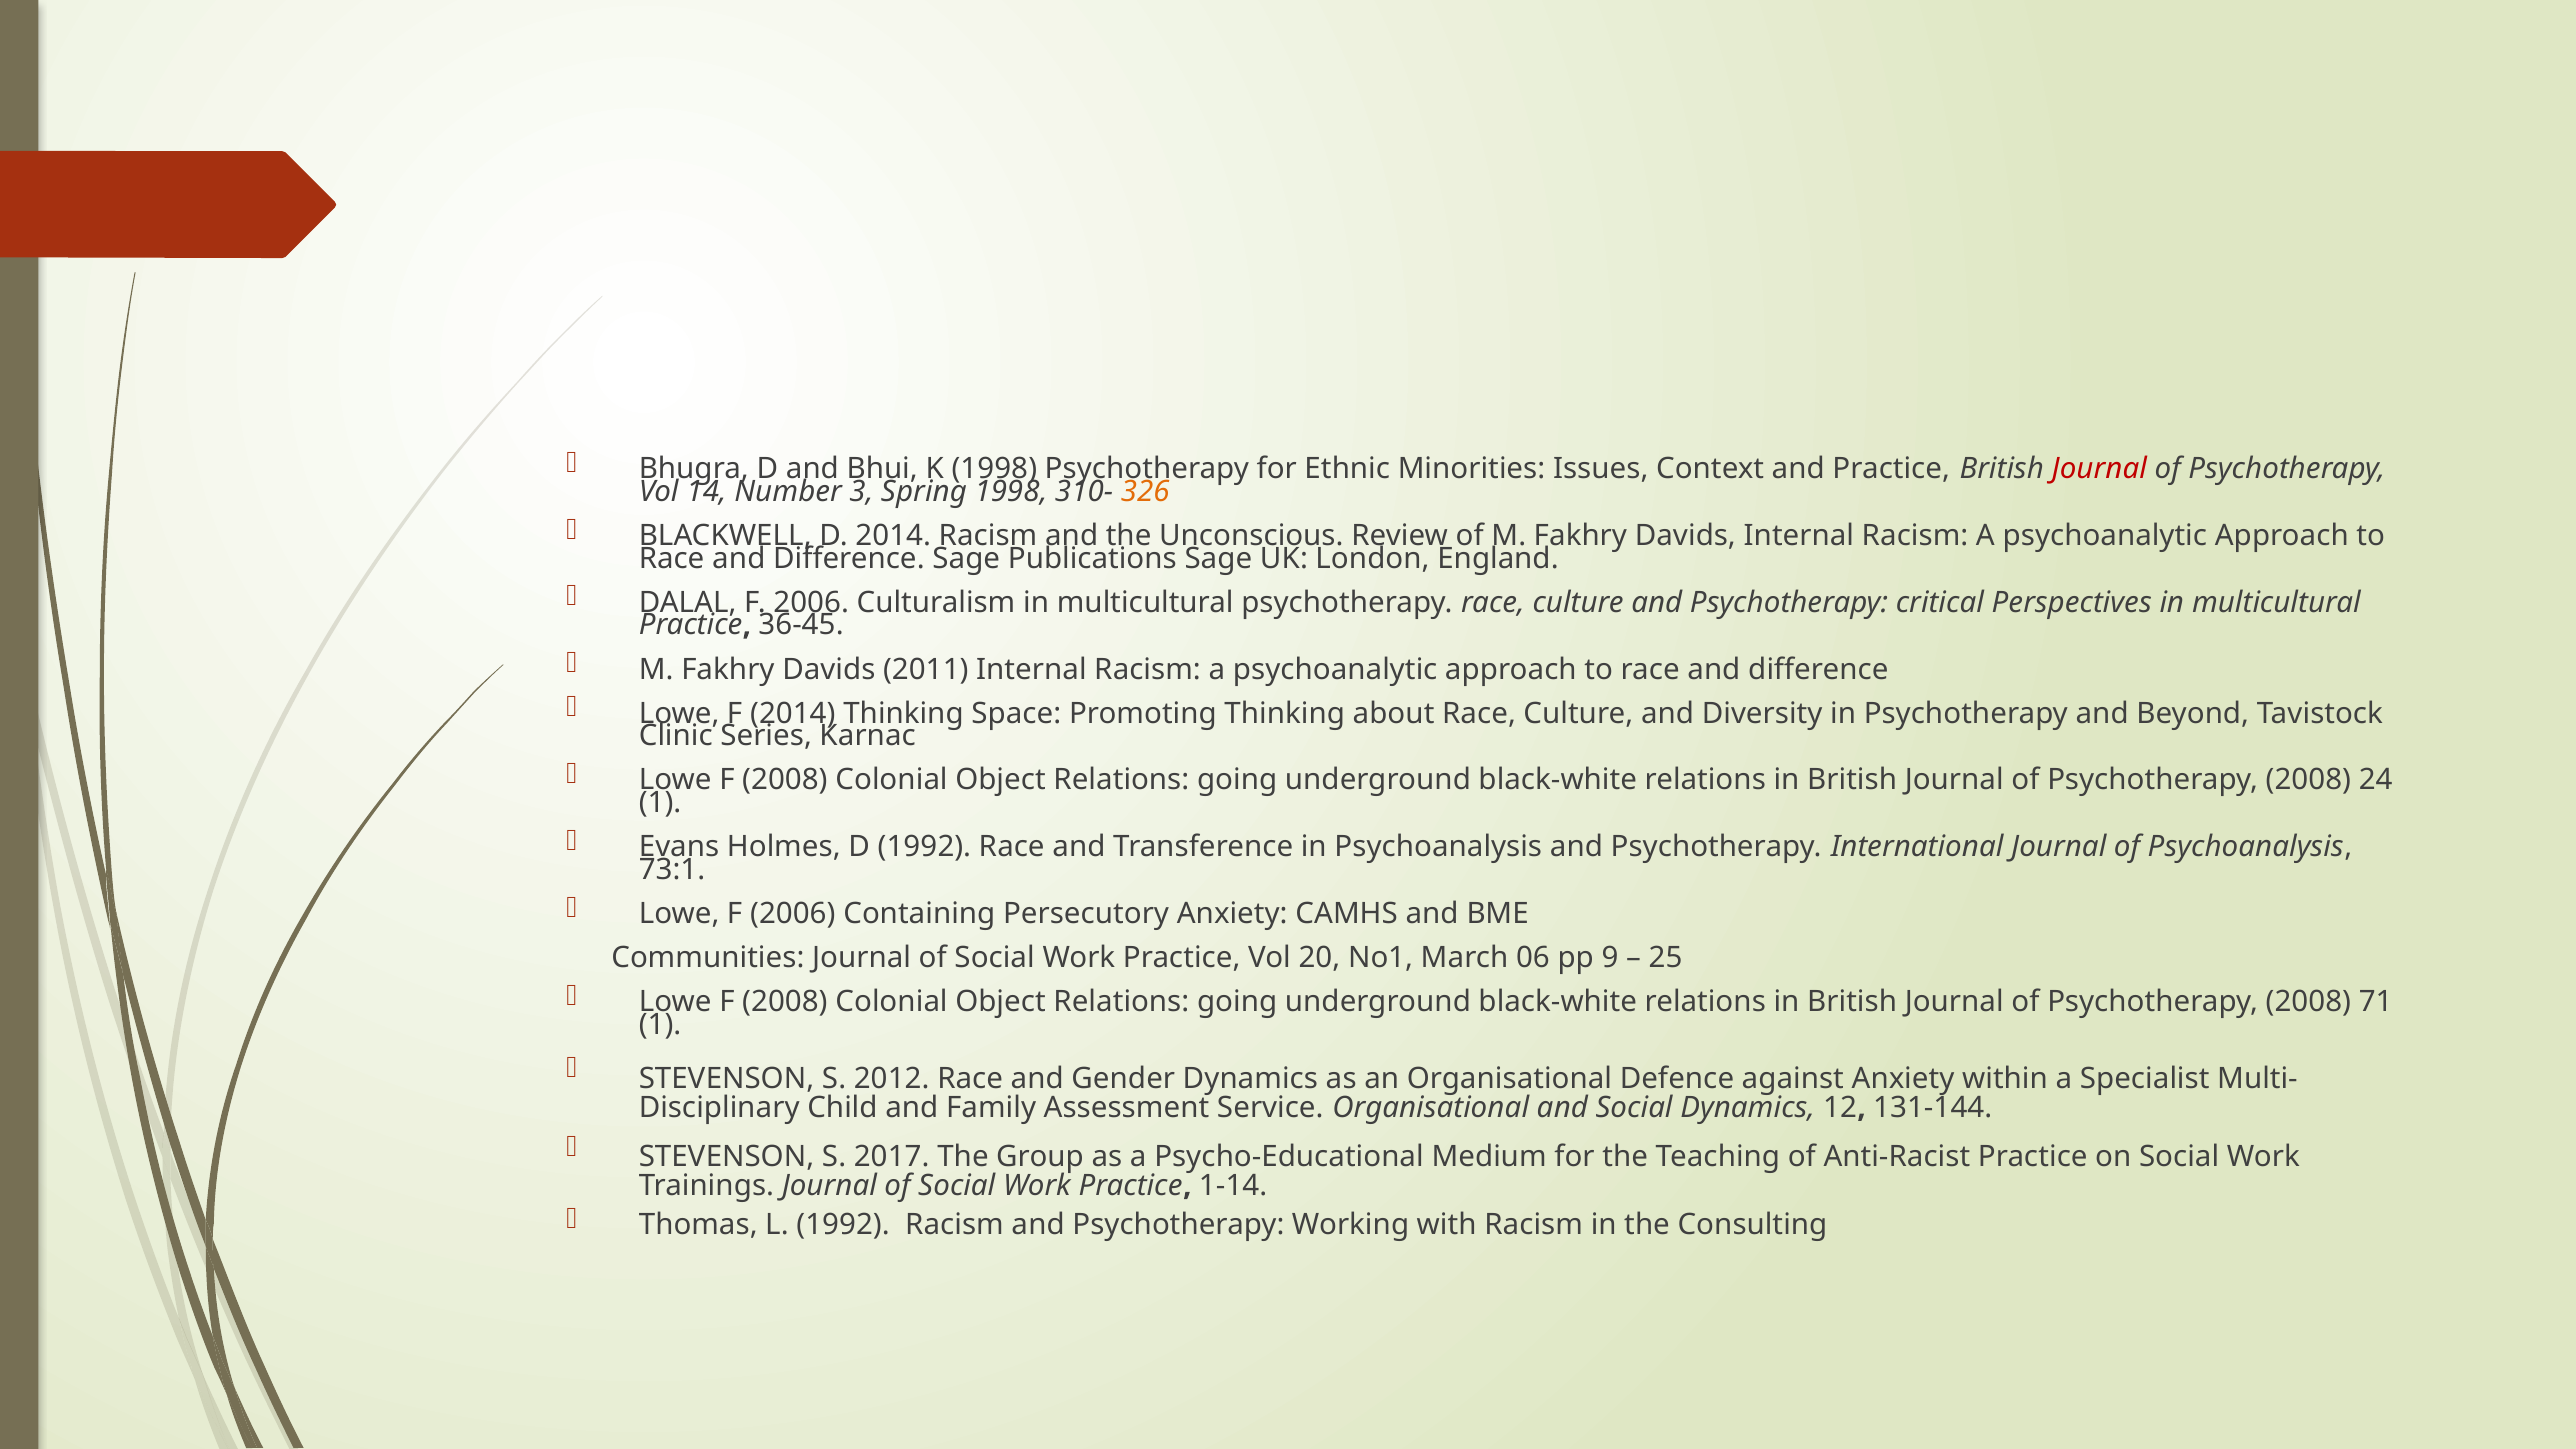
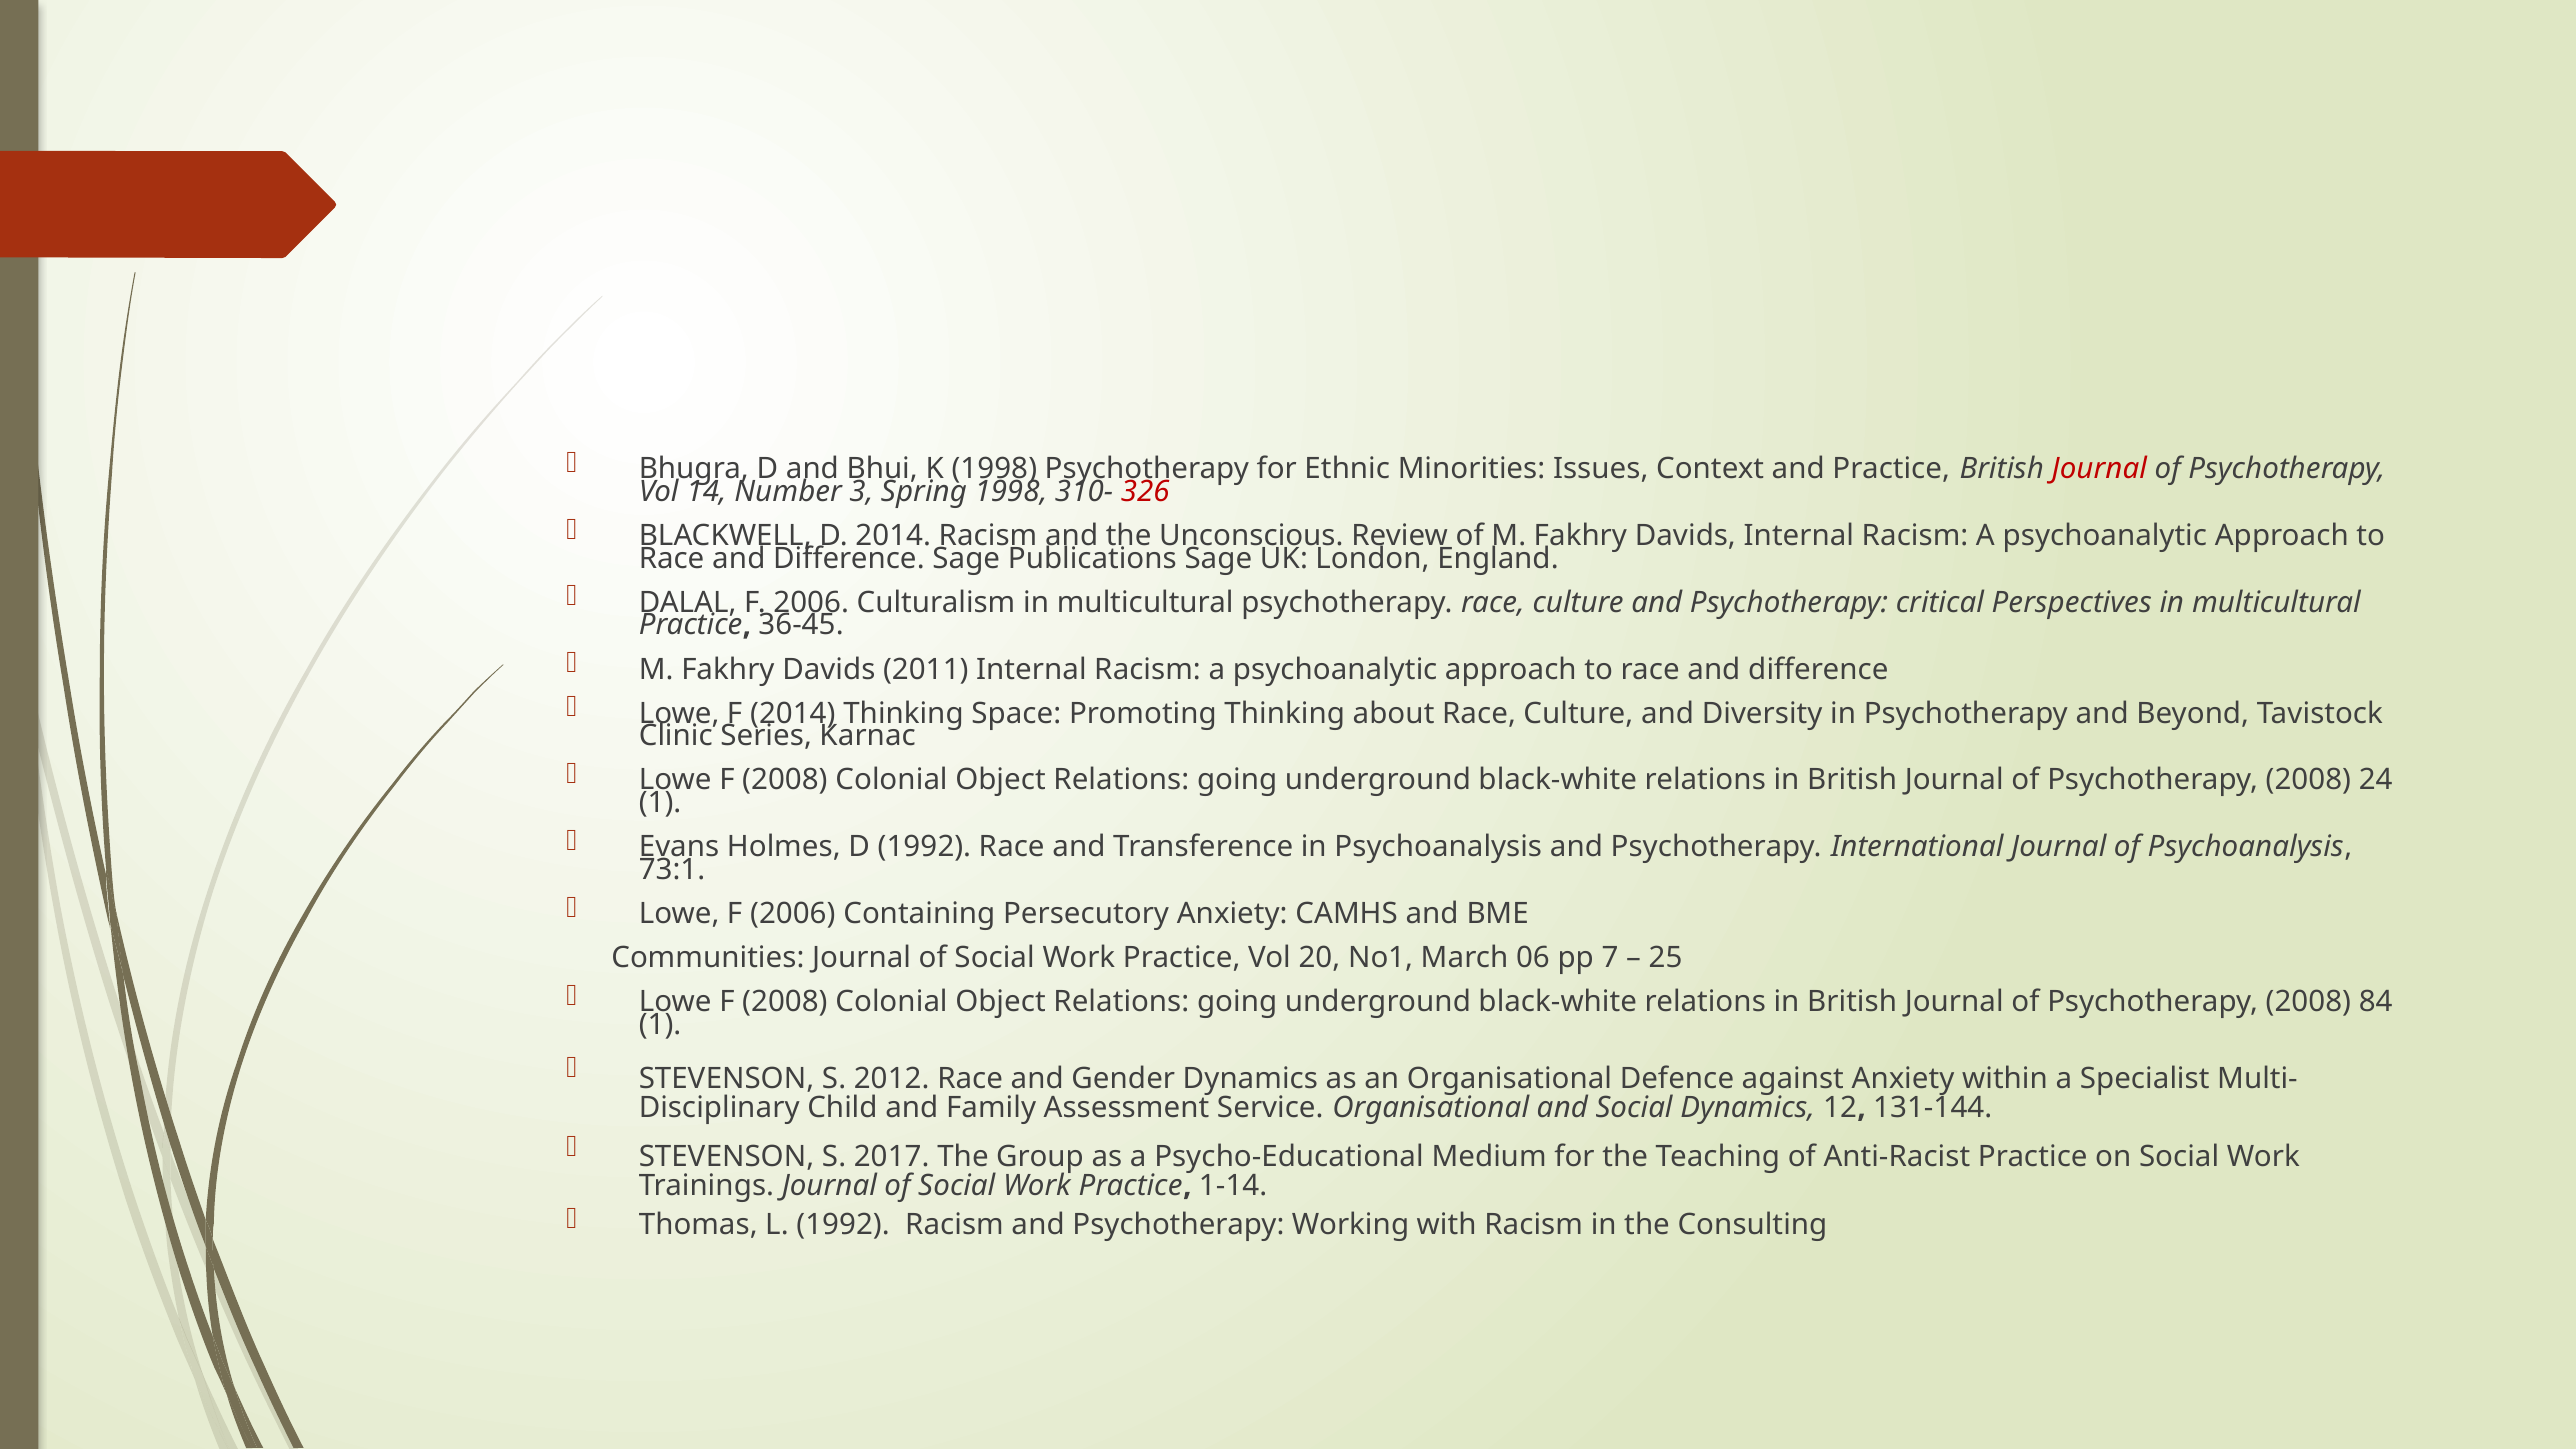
326 colour: orange -> red
9: 9 -> 7
71: 71 -> 84
